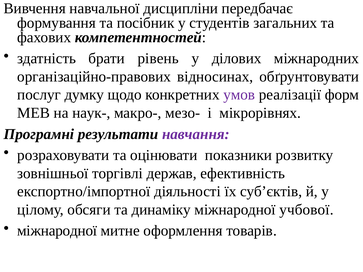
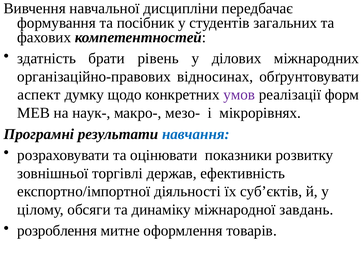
послуг: послуг -> аспект
навчання colour: purple -> blue
учбової: учбової -> завдань
міжнародної at (57, 231): міжнародної -> розроблення
